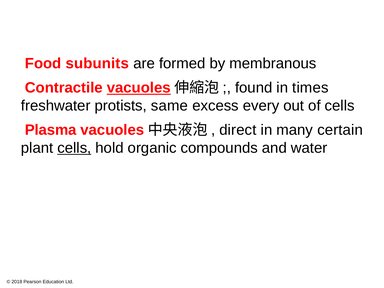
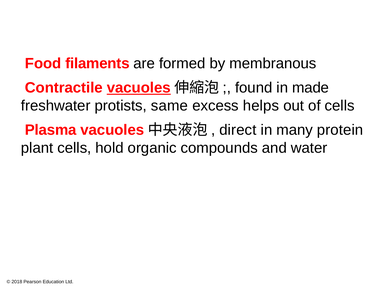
subunits: subunits -> filaments
times: times -> made
every: every -> helps
certain: certain -> protein
cells at (74, 148) underline: present -> none
